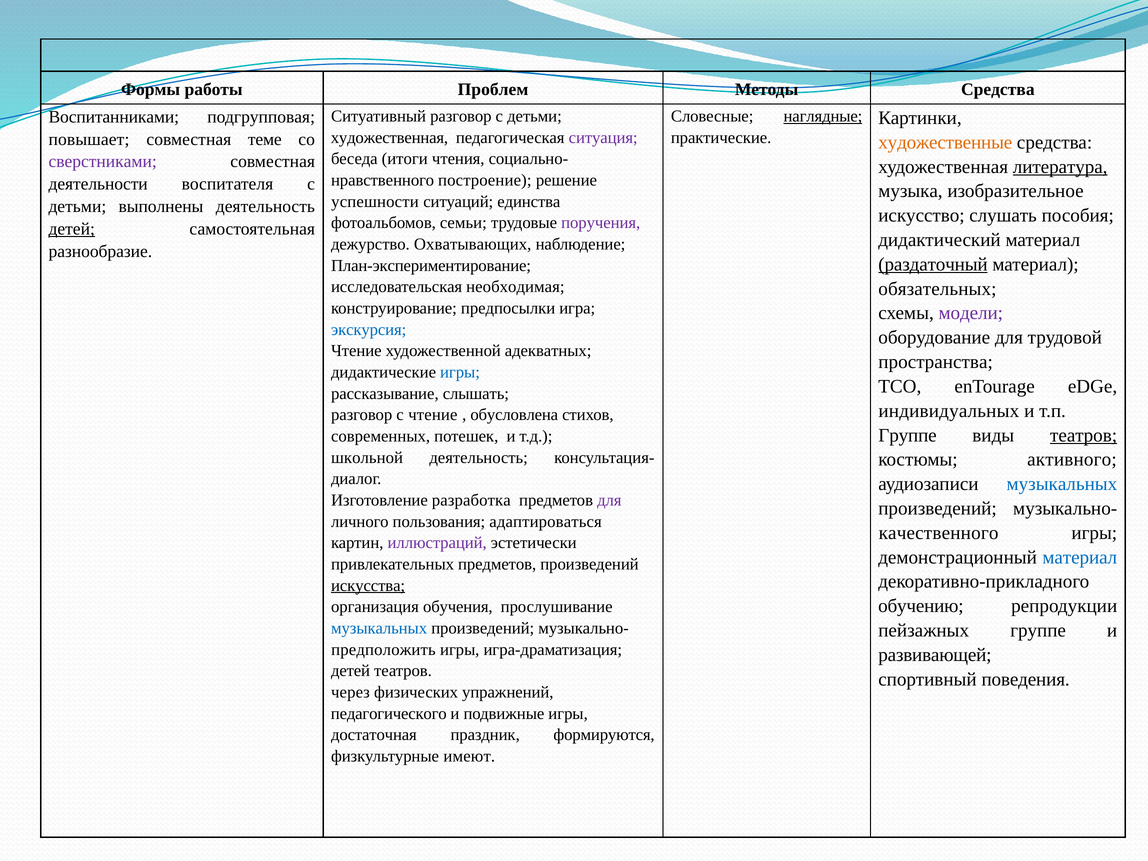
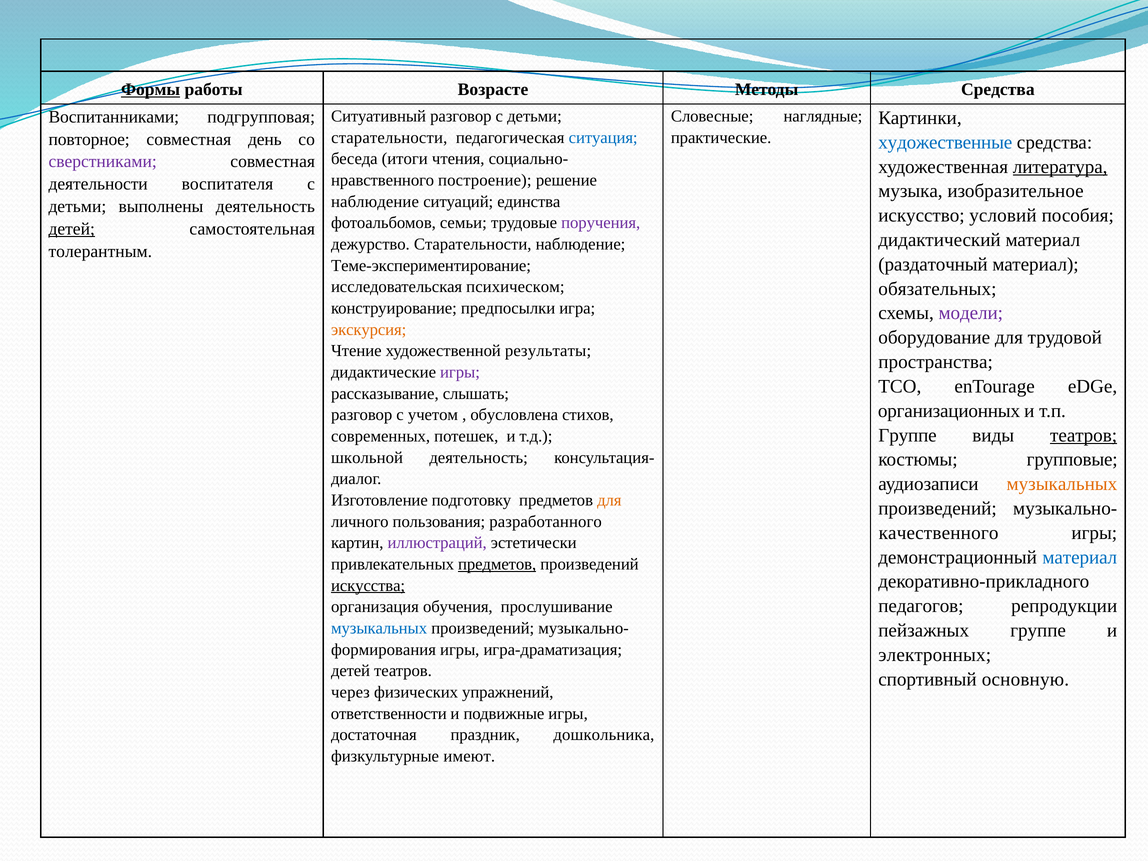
Формы underline: none -> present
Проблем: Проблем -> Возрасте
наглядные underline: present -> none
художественная at (389, 138): художественная -> старательности
ситуация colour: purple -> blue
повышает: повышает -> повторное
теме: теме -> день
художественные colour: orange -> blue
успешности at (375, 202): успешности -> наблюдение
слушать: слушать -> условий
дежурство Охватывающих: Охватывающих -> Старательности
разнообразие: разнообразие -> толерантным
раздаточный underline: present -> none
План-экспериментирование: План-экспериментирование -> Теме-экспериментирование
необходимая: необходимая -> психическом
экскурсия colour: blue -> orange
адекватных: адекватных -> результаты
игры at (460, 372) colour: blue -> purple
индивидуальных: индивидуальных -> организационных
с чтение: чтение -> учетом
активного: активного -> групповые
музыкальных at (1062, 484) colour: blue -> orange
разработка: разработка -> подготовку
для at (609, 500) colour: purple -> orange
адаптироваться: адаптироваться -> разработанного
предметов at (497, 564) underline: none -> present
обучению: обучению -> педагогов
предположить: предположить -> формирования
развивающей: развивающей -> электронных
поведения: поведения -> основную
педагогического: педагогического -> ответственности
формируются: формируются -> дошкольника
